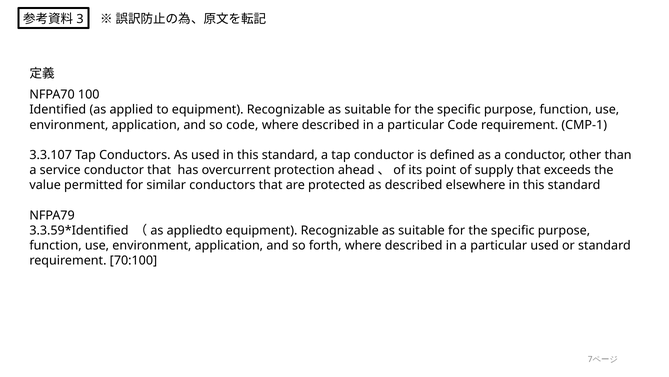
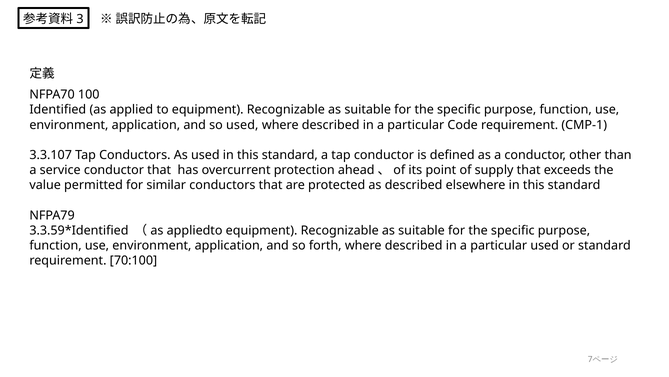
so code: code -> used
